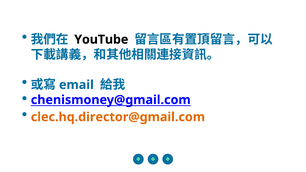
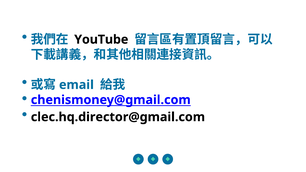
clec.hq.director@gmail.com colour: orange -> black
